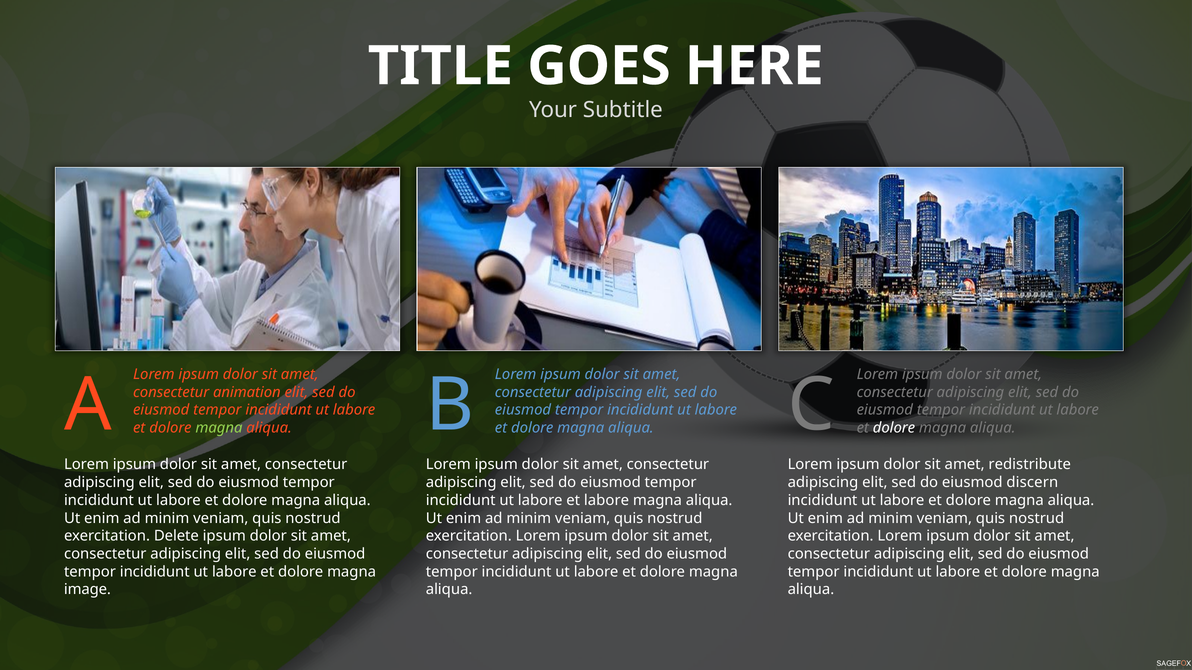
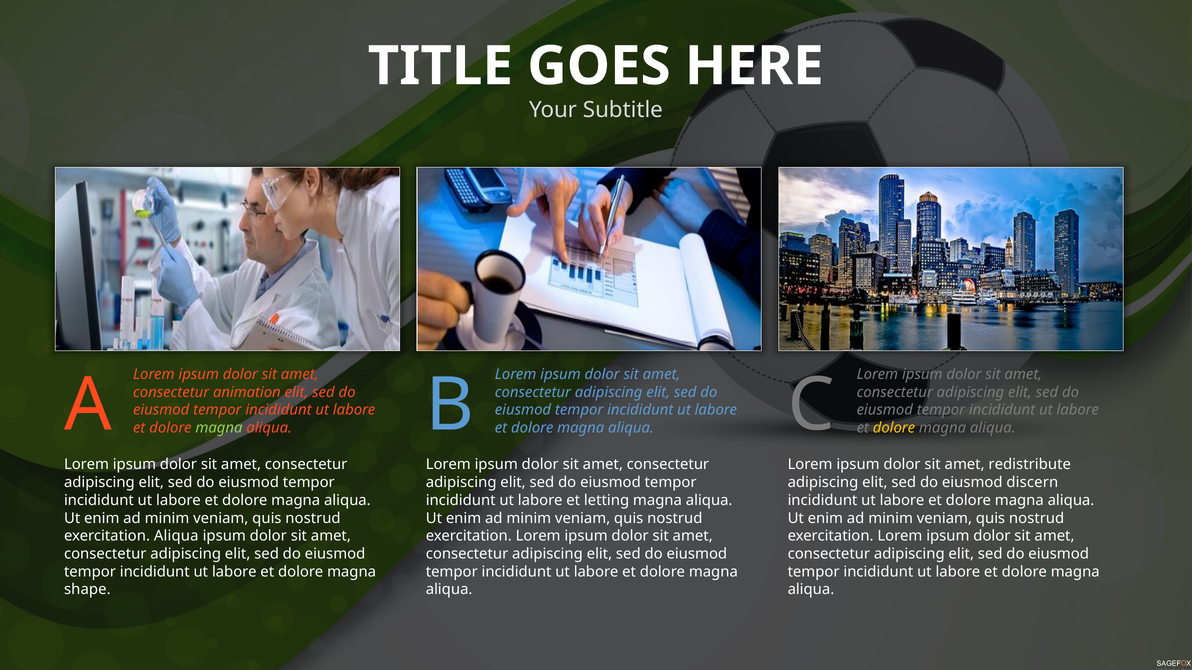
dolore at (894, 428) colour: white -> yellow
et labore: labore -> letting
exercitation Delete: Delete -> Aliqua
image: image -> shape
